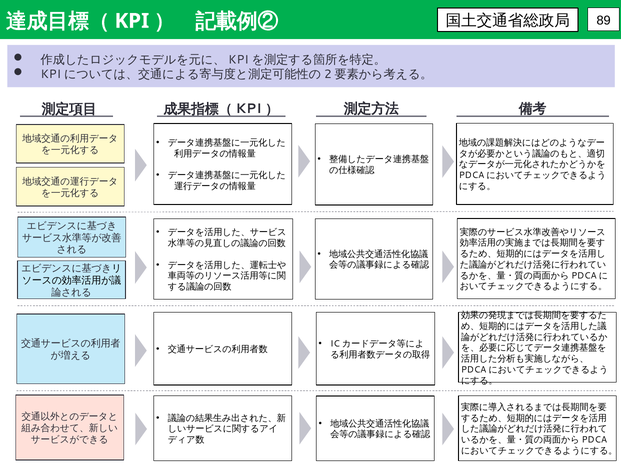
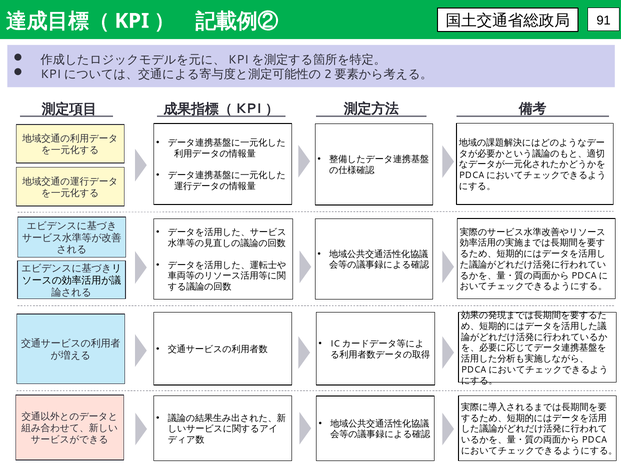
89: 89 -> 91
